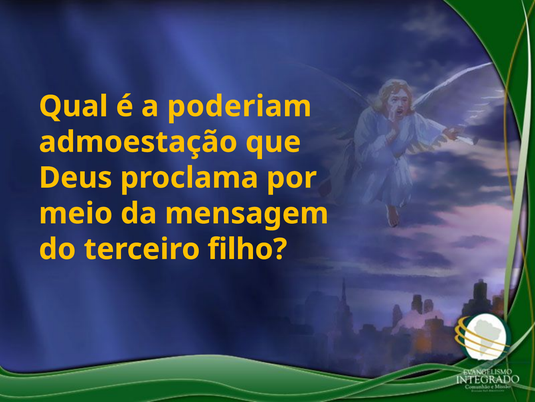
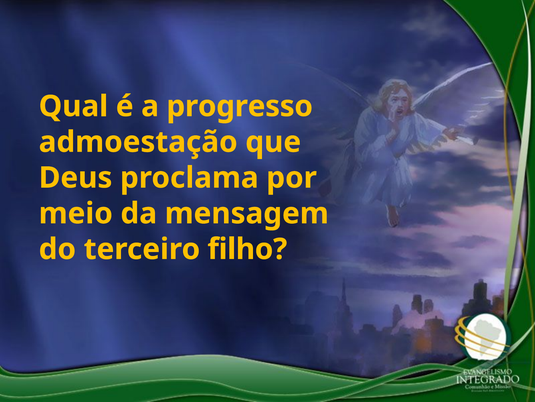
poderiam: poderiam -> progresso
